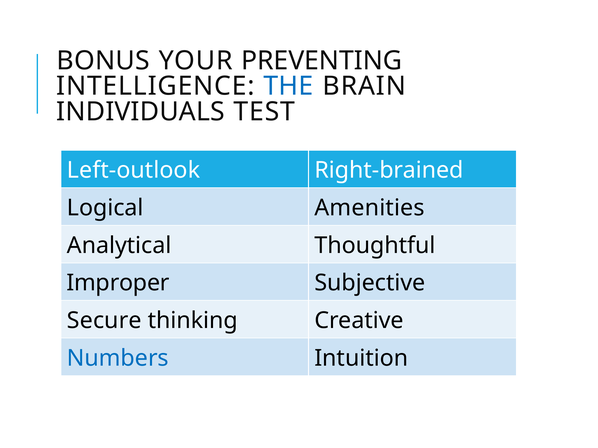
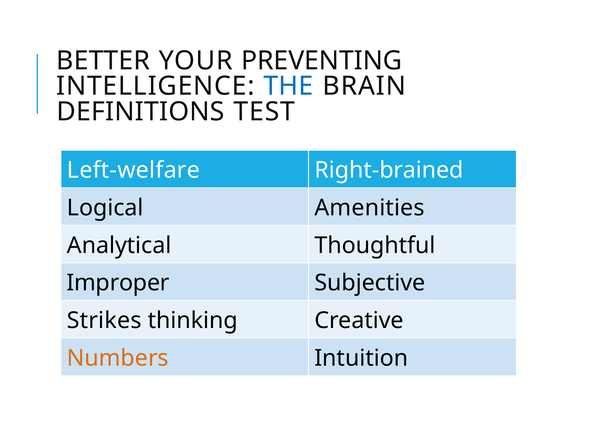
BONUS: BONUS -> BETTER
INDIVIDUALS: INDIVIDUALS -> DEFINITIONS
Left-outlook: Left-outlook -> Left-welfare
Secure: Secure -> Strikes
Numbers colour: blue -> orange
